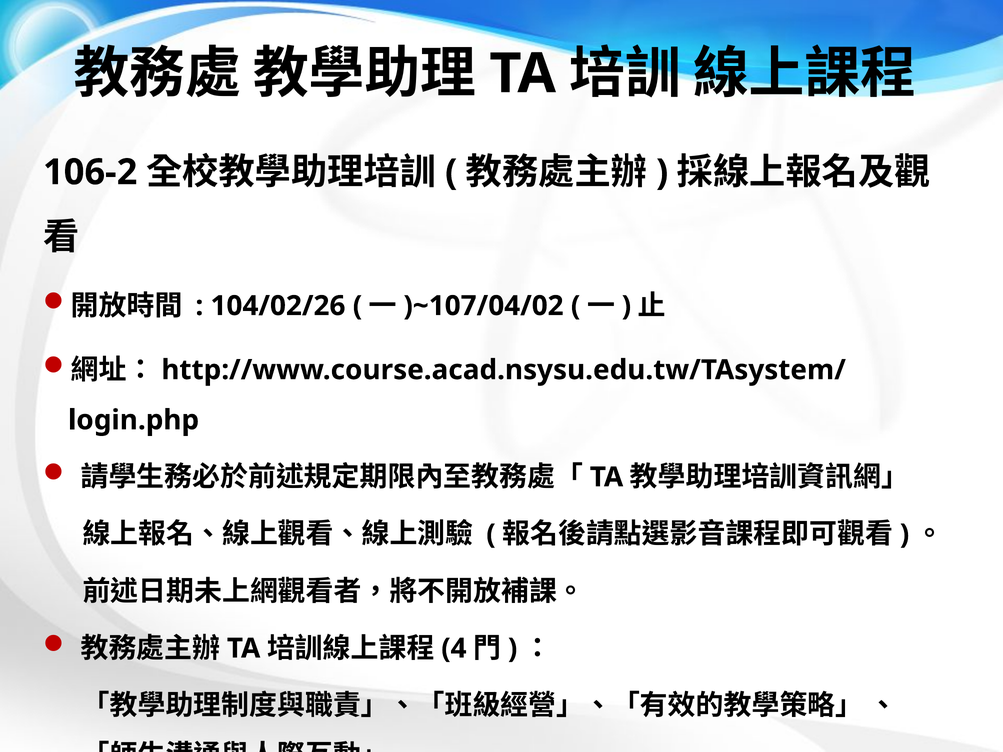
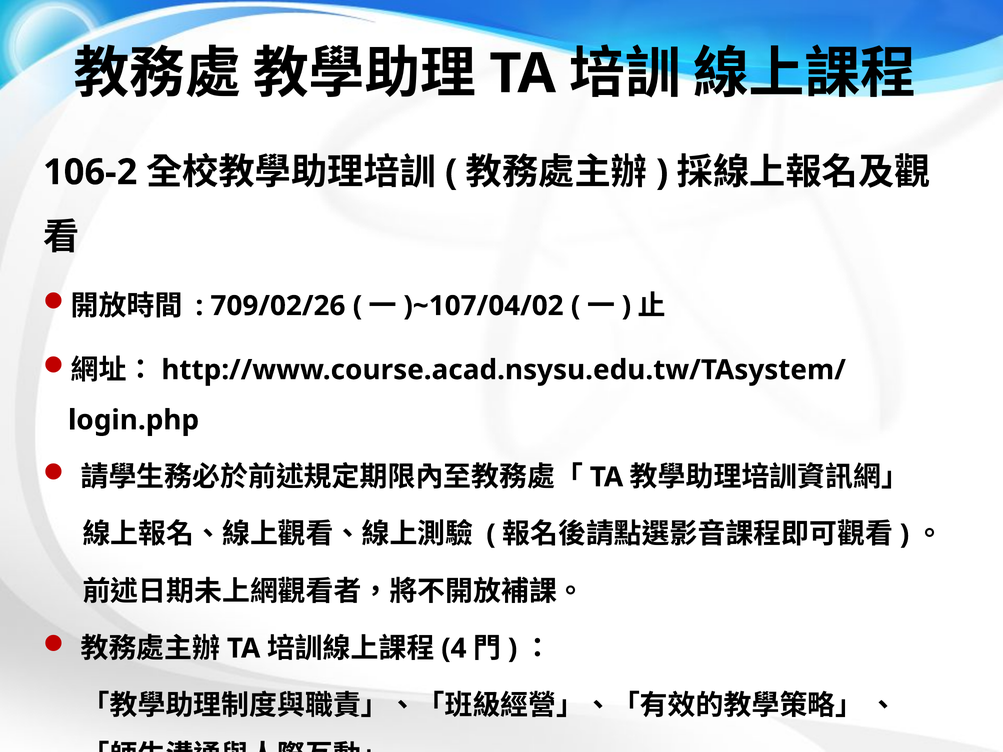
104/02/26: 104/02/26 -> 709/02/26
